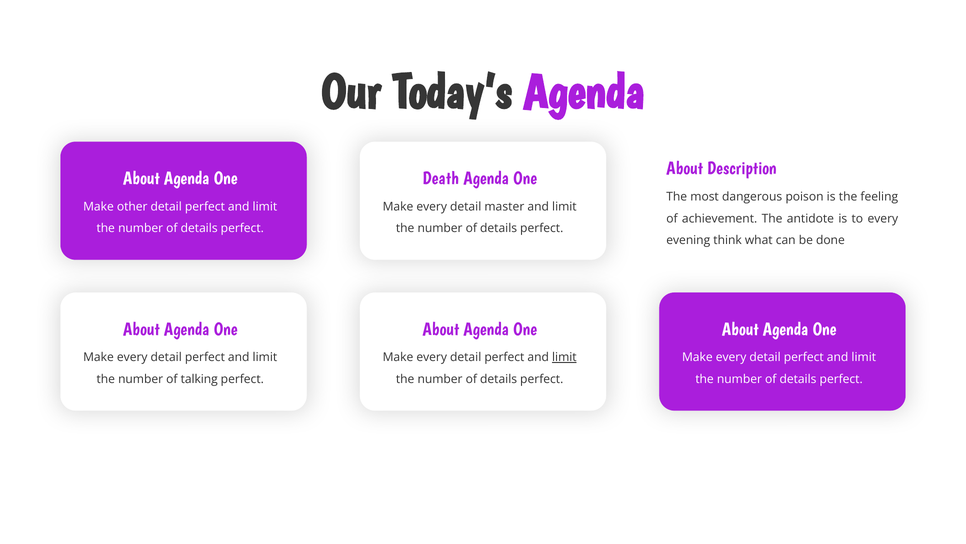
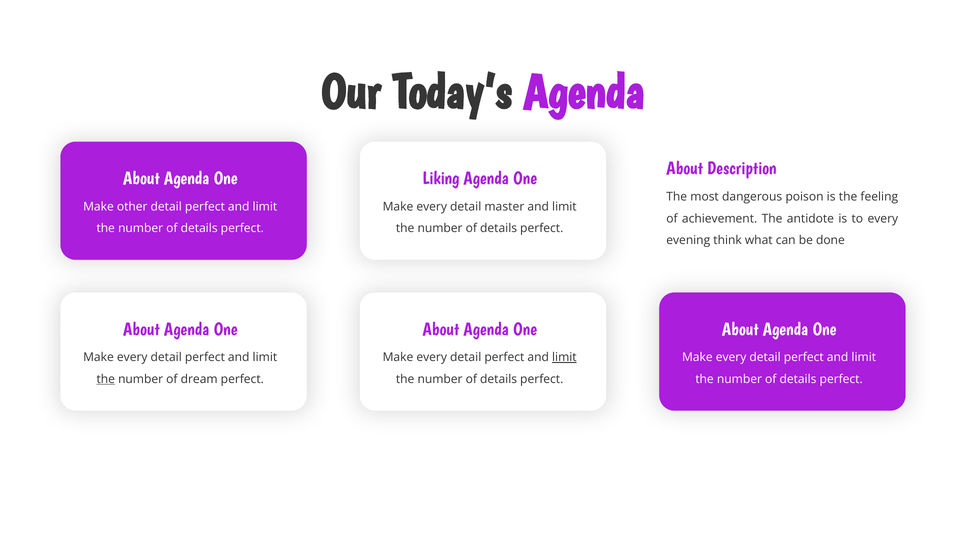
Death: Death -> Liking
the at (106, 379) underline: none -> present
talking: talking -> dream
